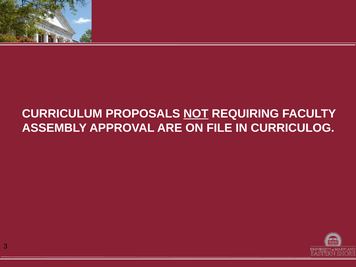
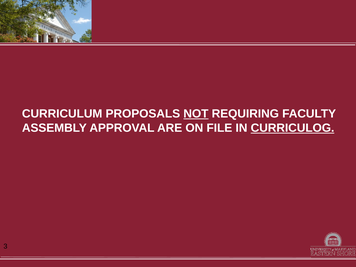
CURRICULOG underline: none -> present
